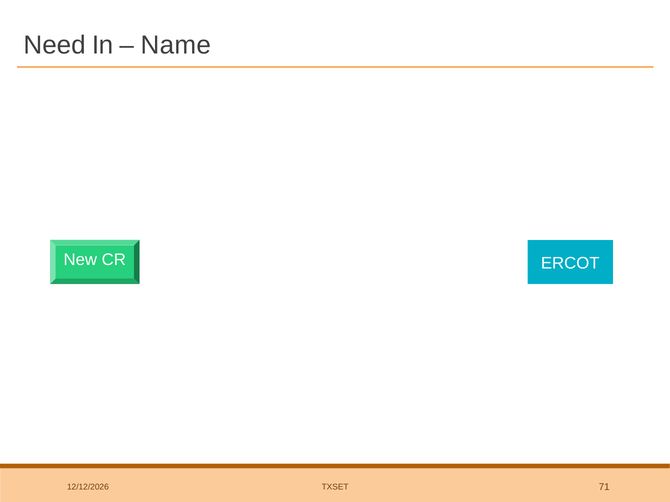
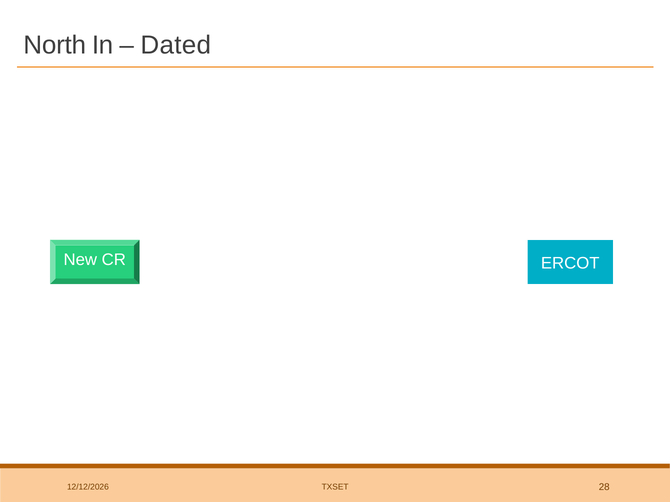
Need: Need -> North
Name: Name -> Dated
71: 71 -> 28
